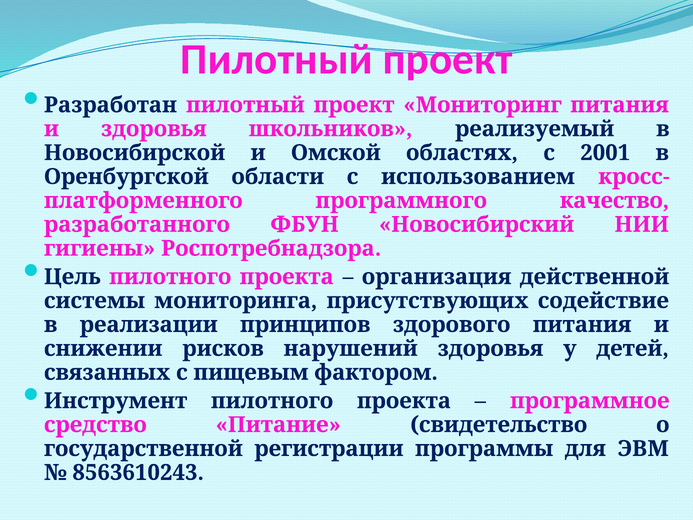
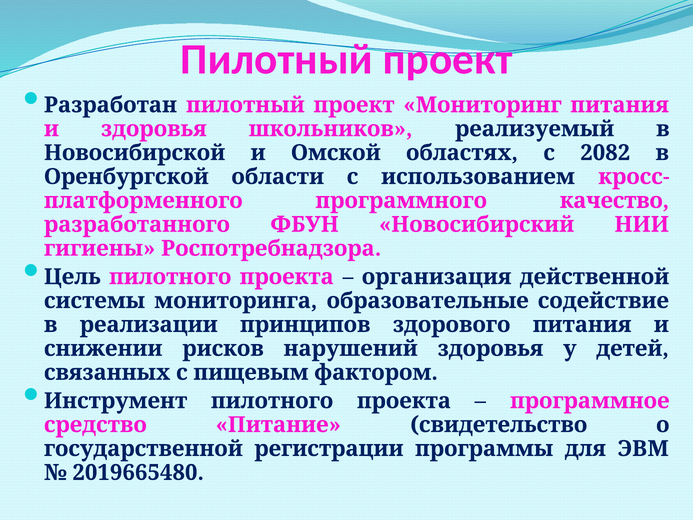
2001: 2001 -> 2082
присутствующих: присутствующих -> образовательные
8563610243: 8563610243 -> 2019665480
